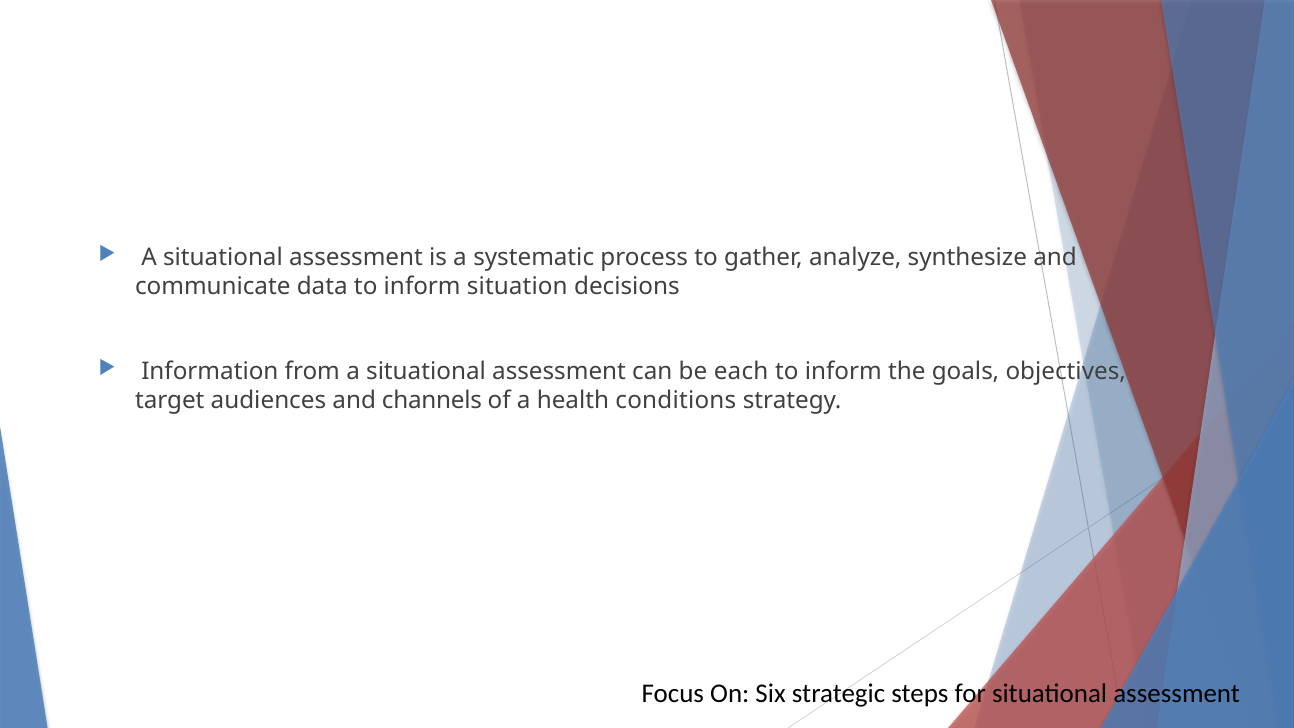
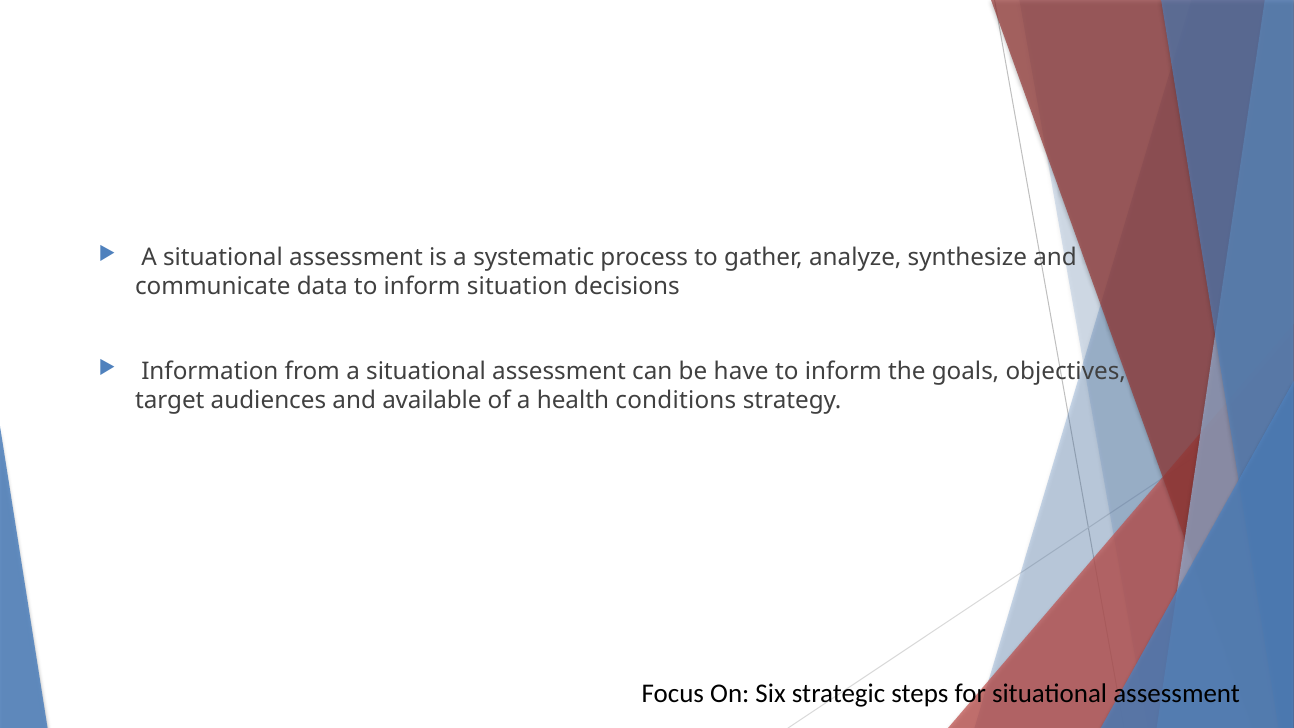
each: each -> have
channels: channels -> available
